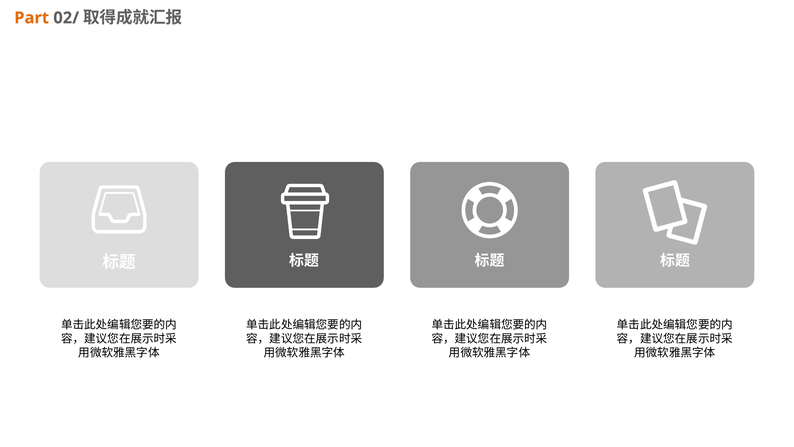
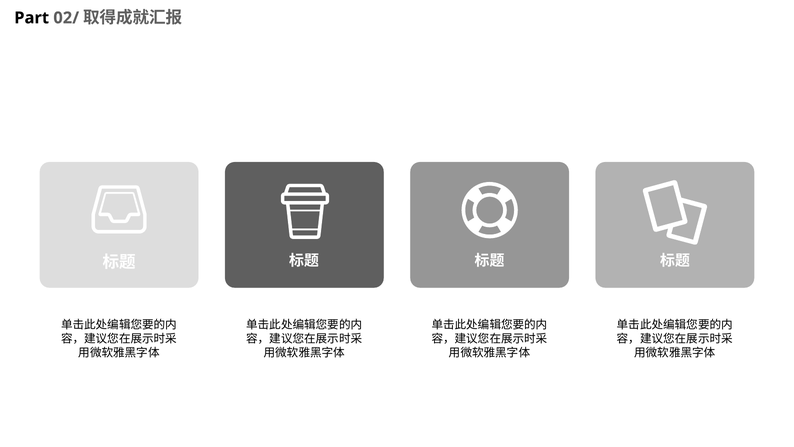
Part colour: orange -> black
